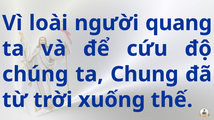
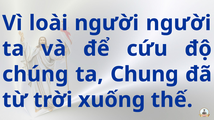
người quang: quang -> người
